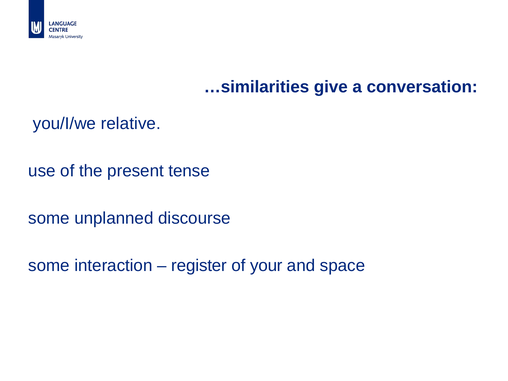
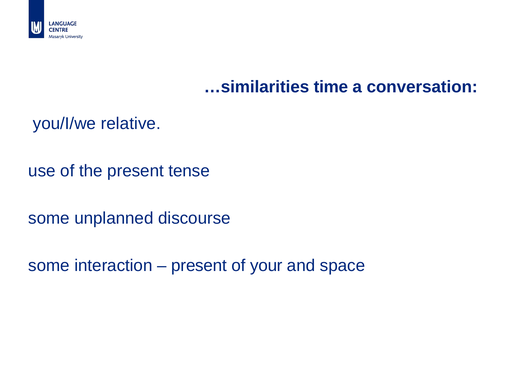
give: give -> time
register at (199, 266): register -> present
